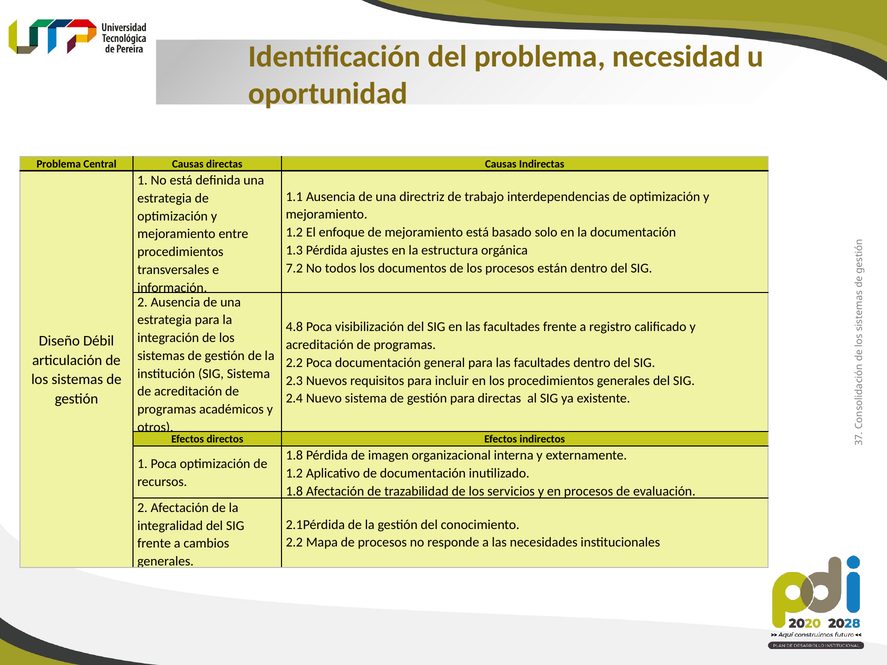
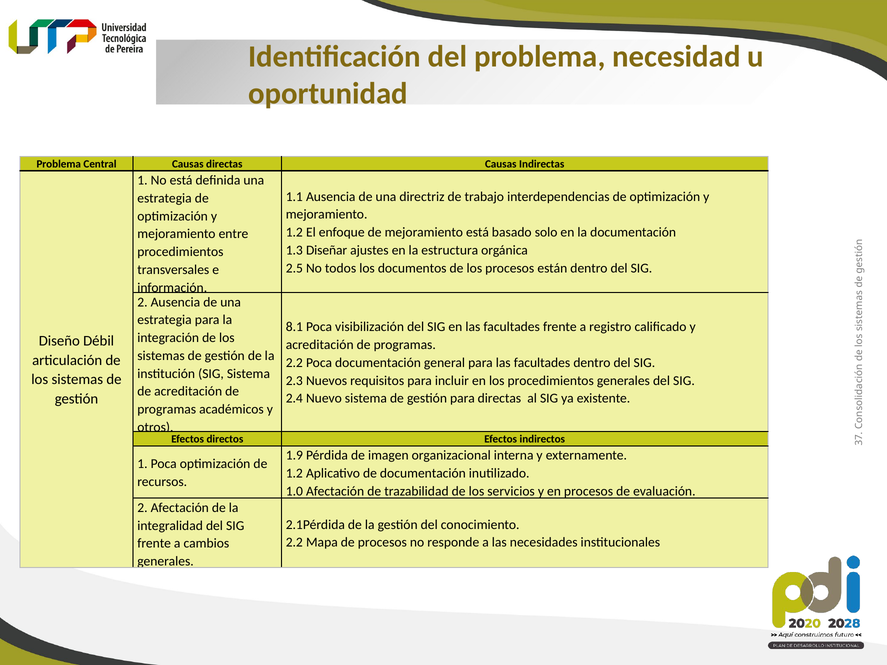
1.3 Pérdida: Pérdida -> Diseñar
7.2: 7.2 -> 2.5
4.8: 4.8 -> 8.1
1.8 at (294, 456): 1.8 -> 1.9
1.8 at (294, 491): 1.8 -> 1.0
